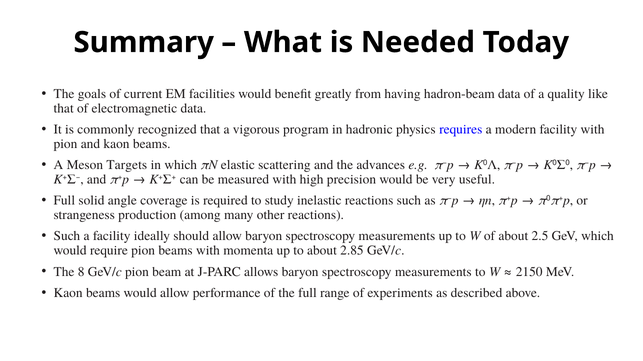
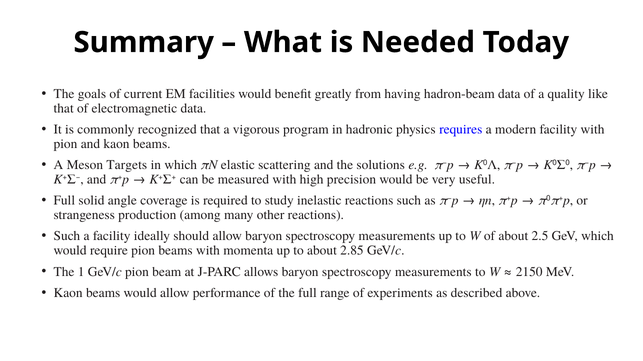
advances: advances -> solutions
8: 8 -> 1
